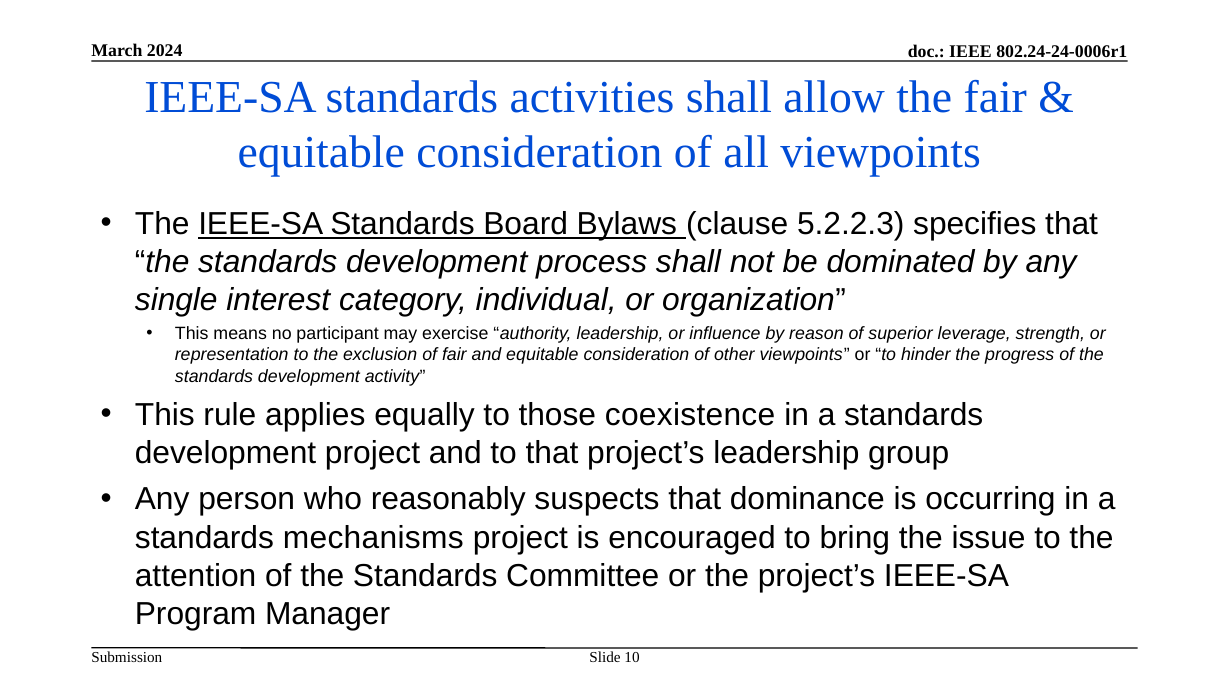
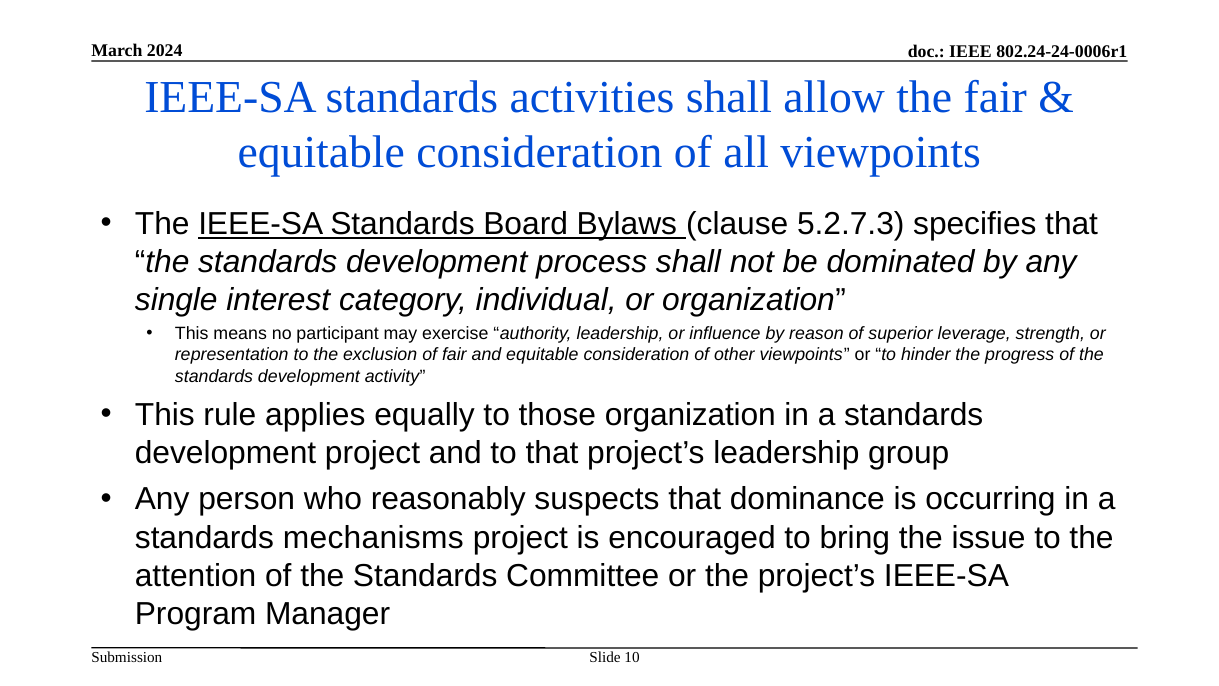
5.2.2.3: 5.2.2.3 -> 5.2.7.3
those coexistence: coexistence -> organization
